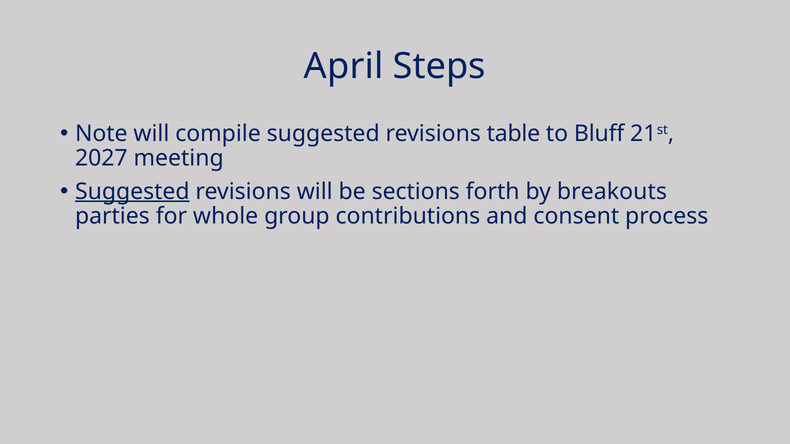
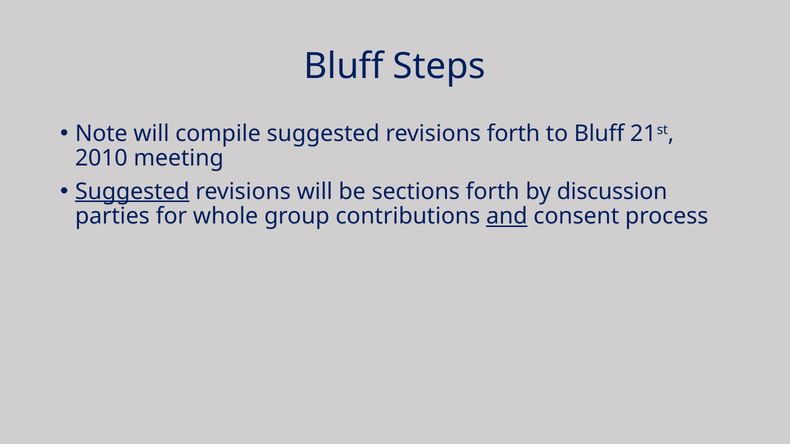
April at (344, 66): April -> Bluff
revisions table: table -> forth
2027: 2027 -> 2010
breakouts: breakouts -> discussion
and underline: none -> present
